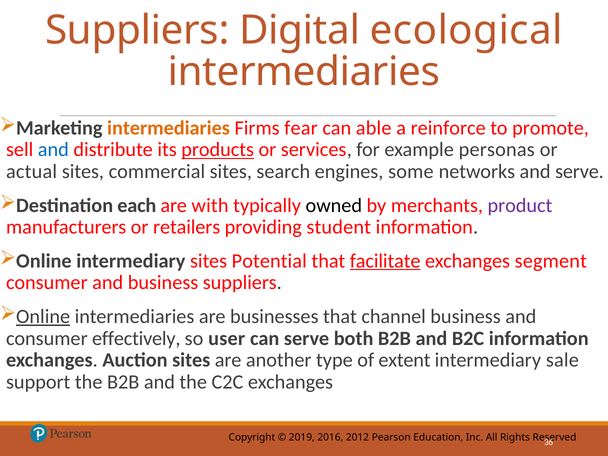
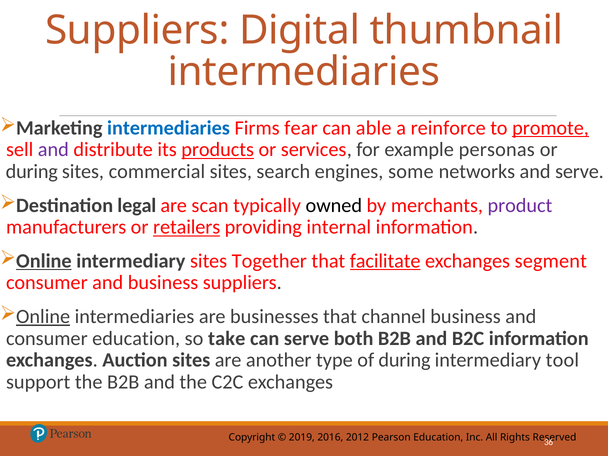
ecological: ecological -> thumbnail
intermediaries at (169, 128) colour: orange -> blue
promote underline: none -> present
and at (53, 150) colour: blue -> purple
actual at (32, 172): actual -> during
each: each -> legal
with: with -> scan
retailers underline: none -> present
student: student -> internal
Online at (44, 261) underline: none -> present
Potential: Potential -> Together
consumer effectively: effectively -> education
user: user -> take
of extent: extent -> during
sale: sale -> tool
